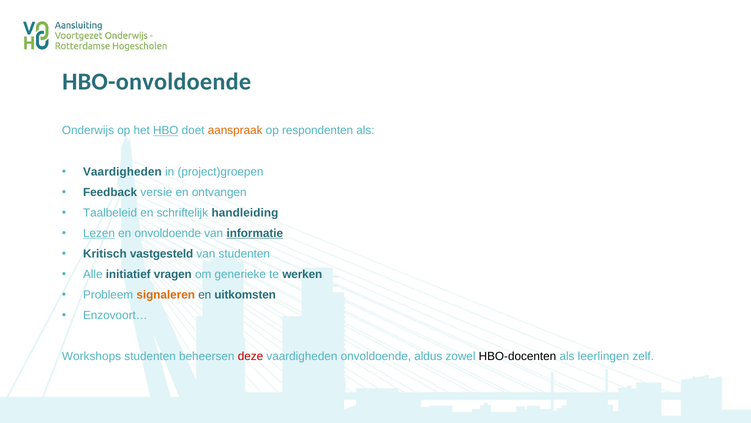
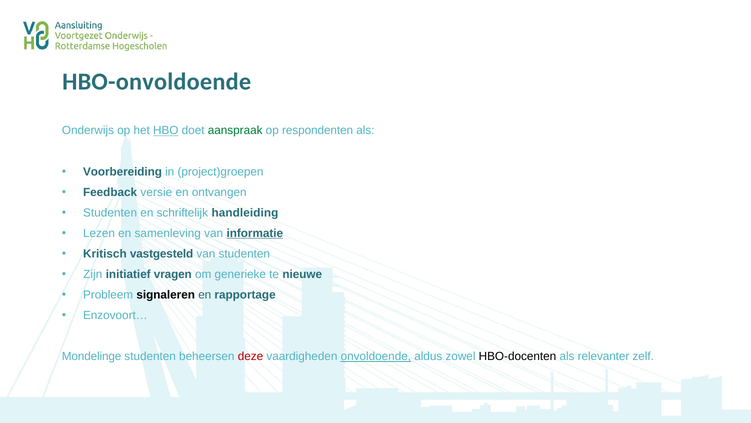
aanspraak colour: orange -> green
Vaardigheden at (122, 171): Vaardigheden -> Voorbereiding
Taalbeleid at (110, 212): Taalbeleid -> Studenten
Lezen underline: present -> none
en onvoldoende: onvoldoende -> samenleving
Alle: Alle -> Zijn
werken: werken -> nieuwe
signaleren colour: orange -> black
uitkomsten: uitkomsten -> rapportage
Workshops: Workshops -> Mondelinge
onvoldoende at (376, 356) underline: none -> present
leerlingen: leerlingen -> relevanter
